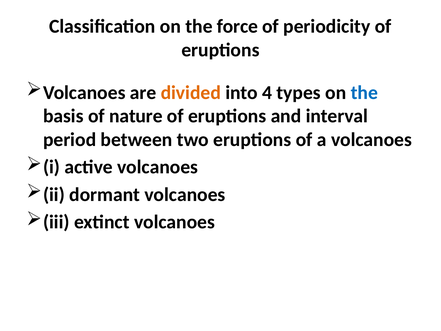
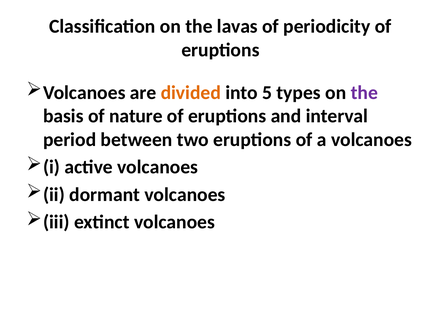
force: force -> lavas
4: 4 -> 5
the at (364, 93) colour: blue -> purple
